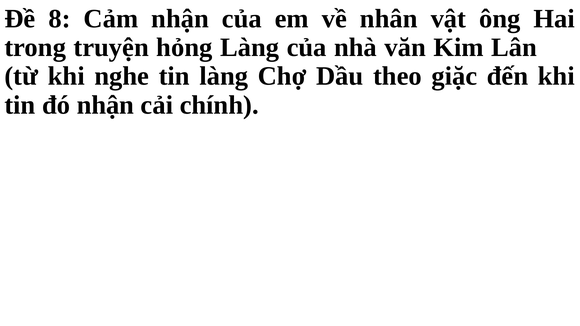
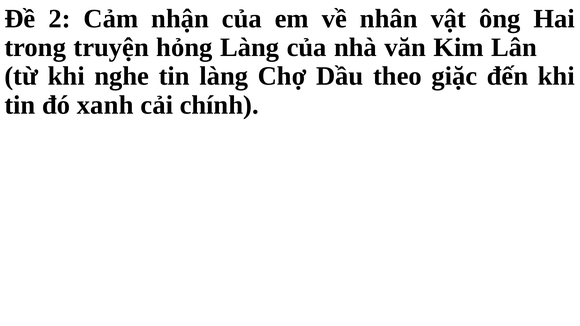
8: 8 -> 2
đó nhận: nhận -> xanh
